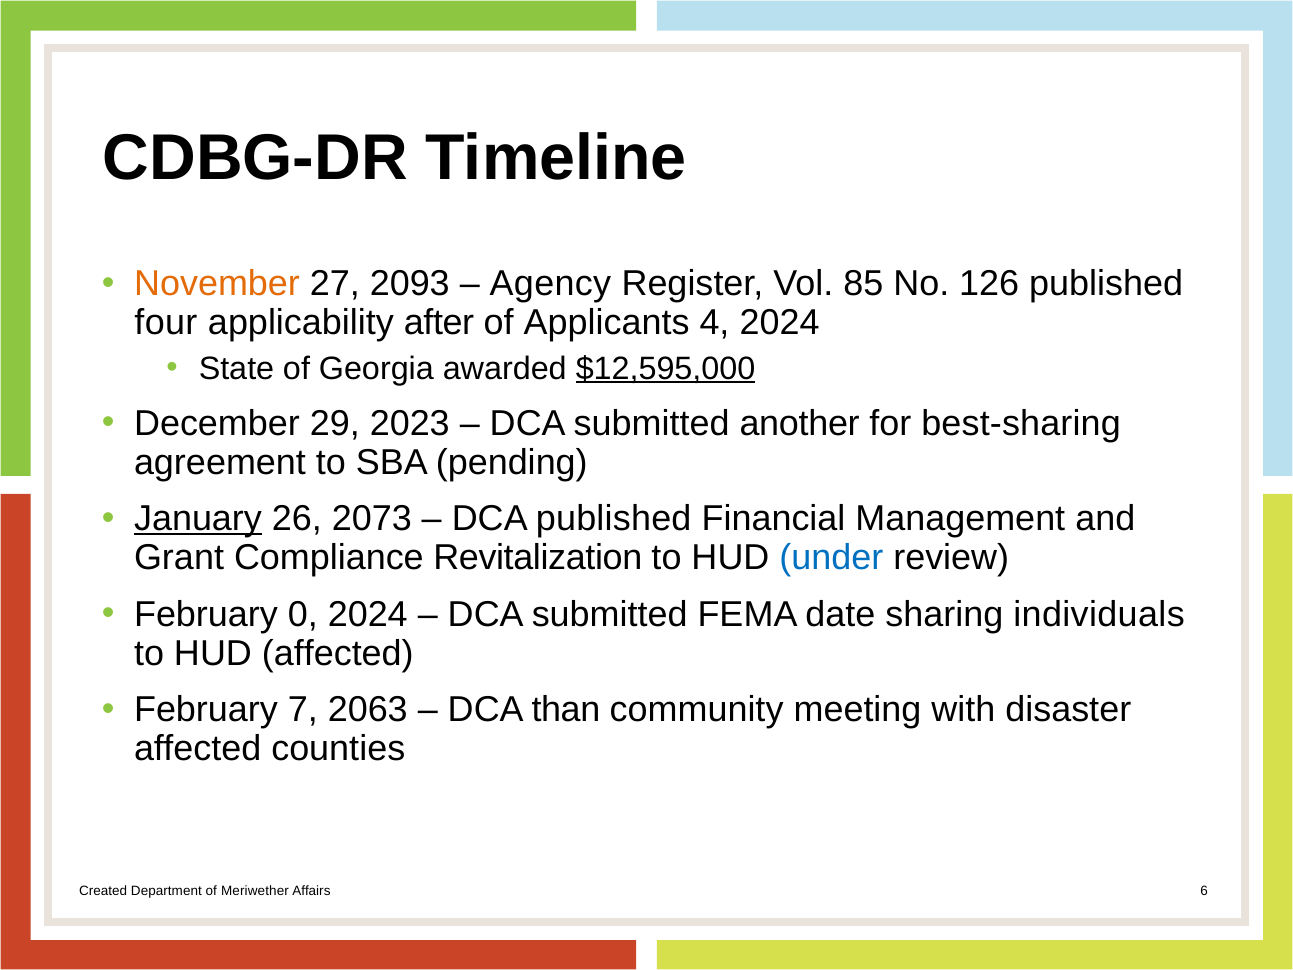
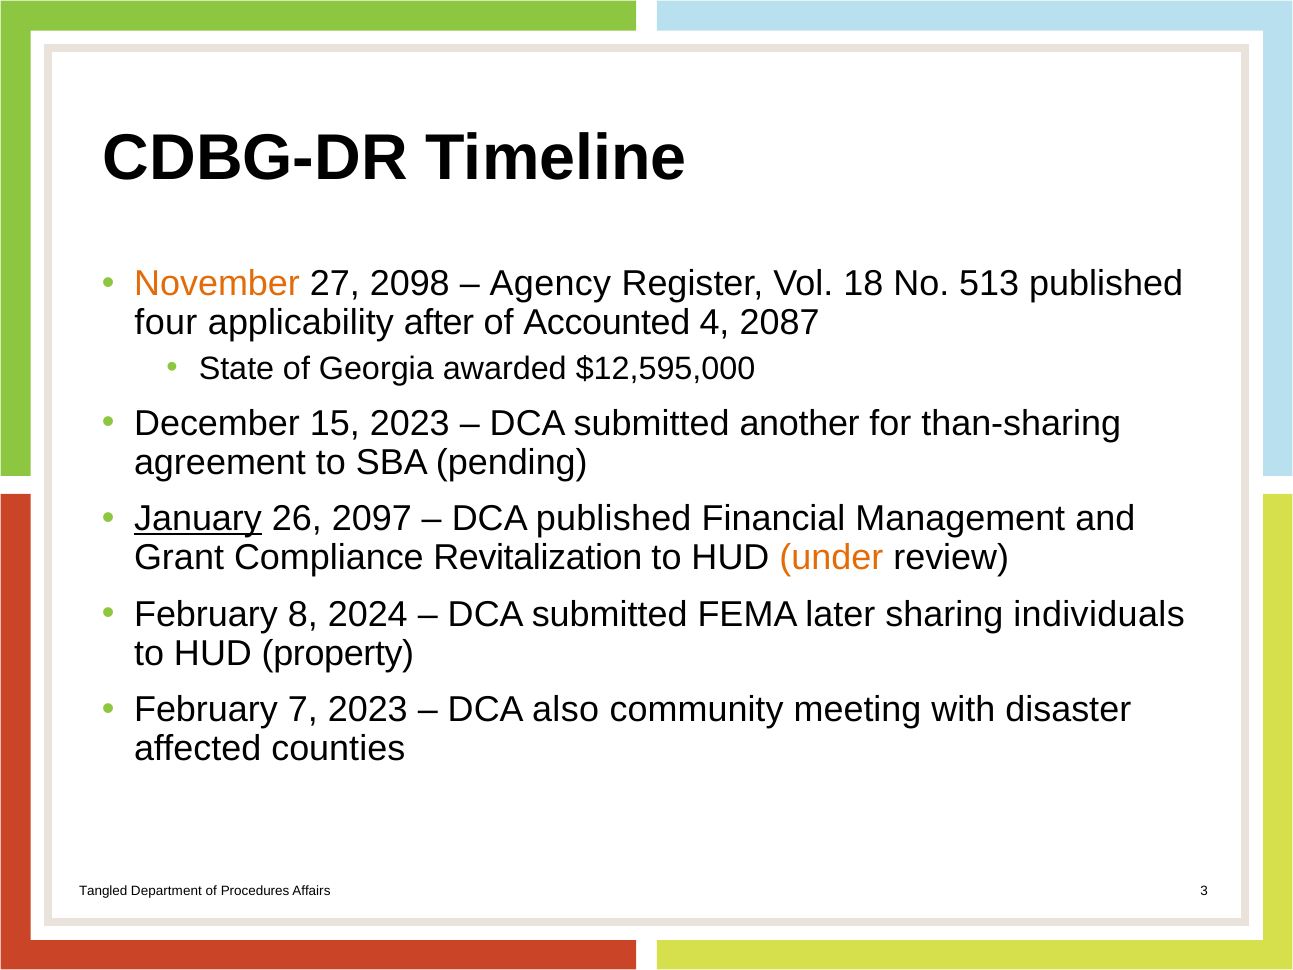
2093: 2093 -> 2098
85: 85 -> 18
126: 126 -> 513
Applicants: Applicants -> Accounted
4 2024: 2024 -> 2087
$12,595,000 underline: present -> none
29: 29 -> 15
best-sharing: best-sharing -> than-sharing
2073: 2073 -> 2097
under colour: blue -> orange
0: 0 -> 8
date: date -> later
HUD affected: affected -> property
7 2063: 2063 -> 2023
than: than -> also
Created: Created -> Tangled
Meriwether: Meriwether -> Procedures
6: 6 -> 3
